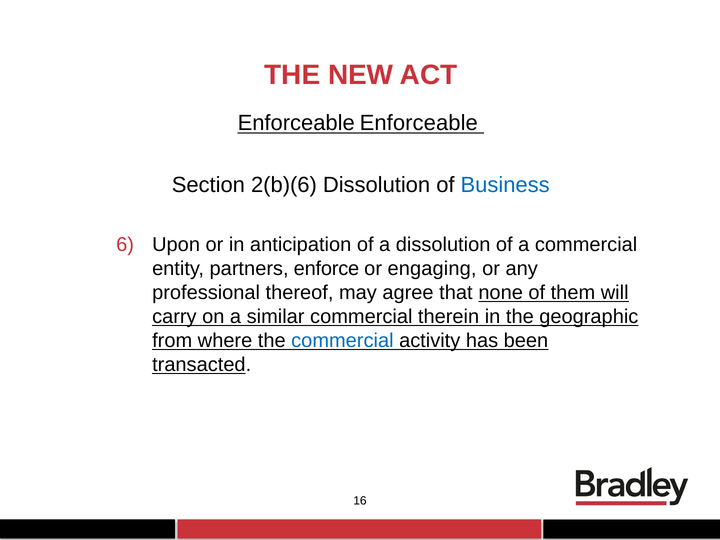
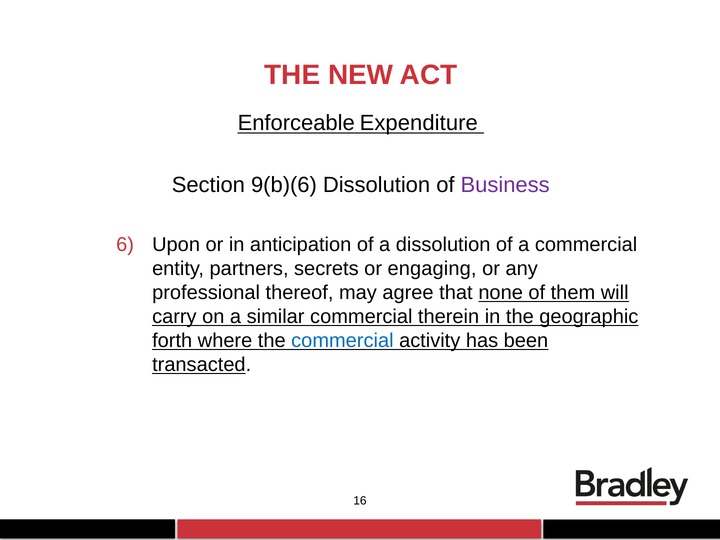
Enforceable Enforceable: Enforceable -> Expenditure
2(b)(6: 2(b)(6 -> 9(b)(6
Business colour: blue -> purple
enforce: enforce -> secrets
from: from -> forth
